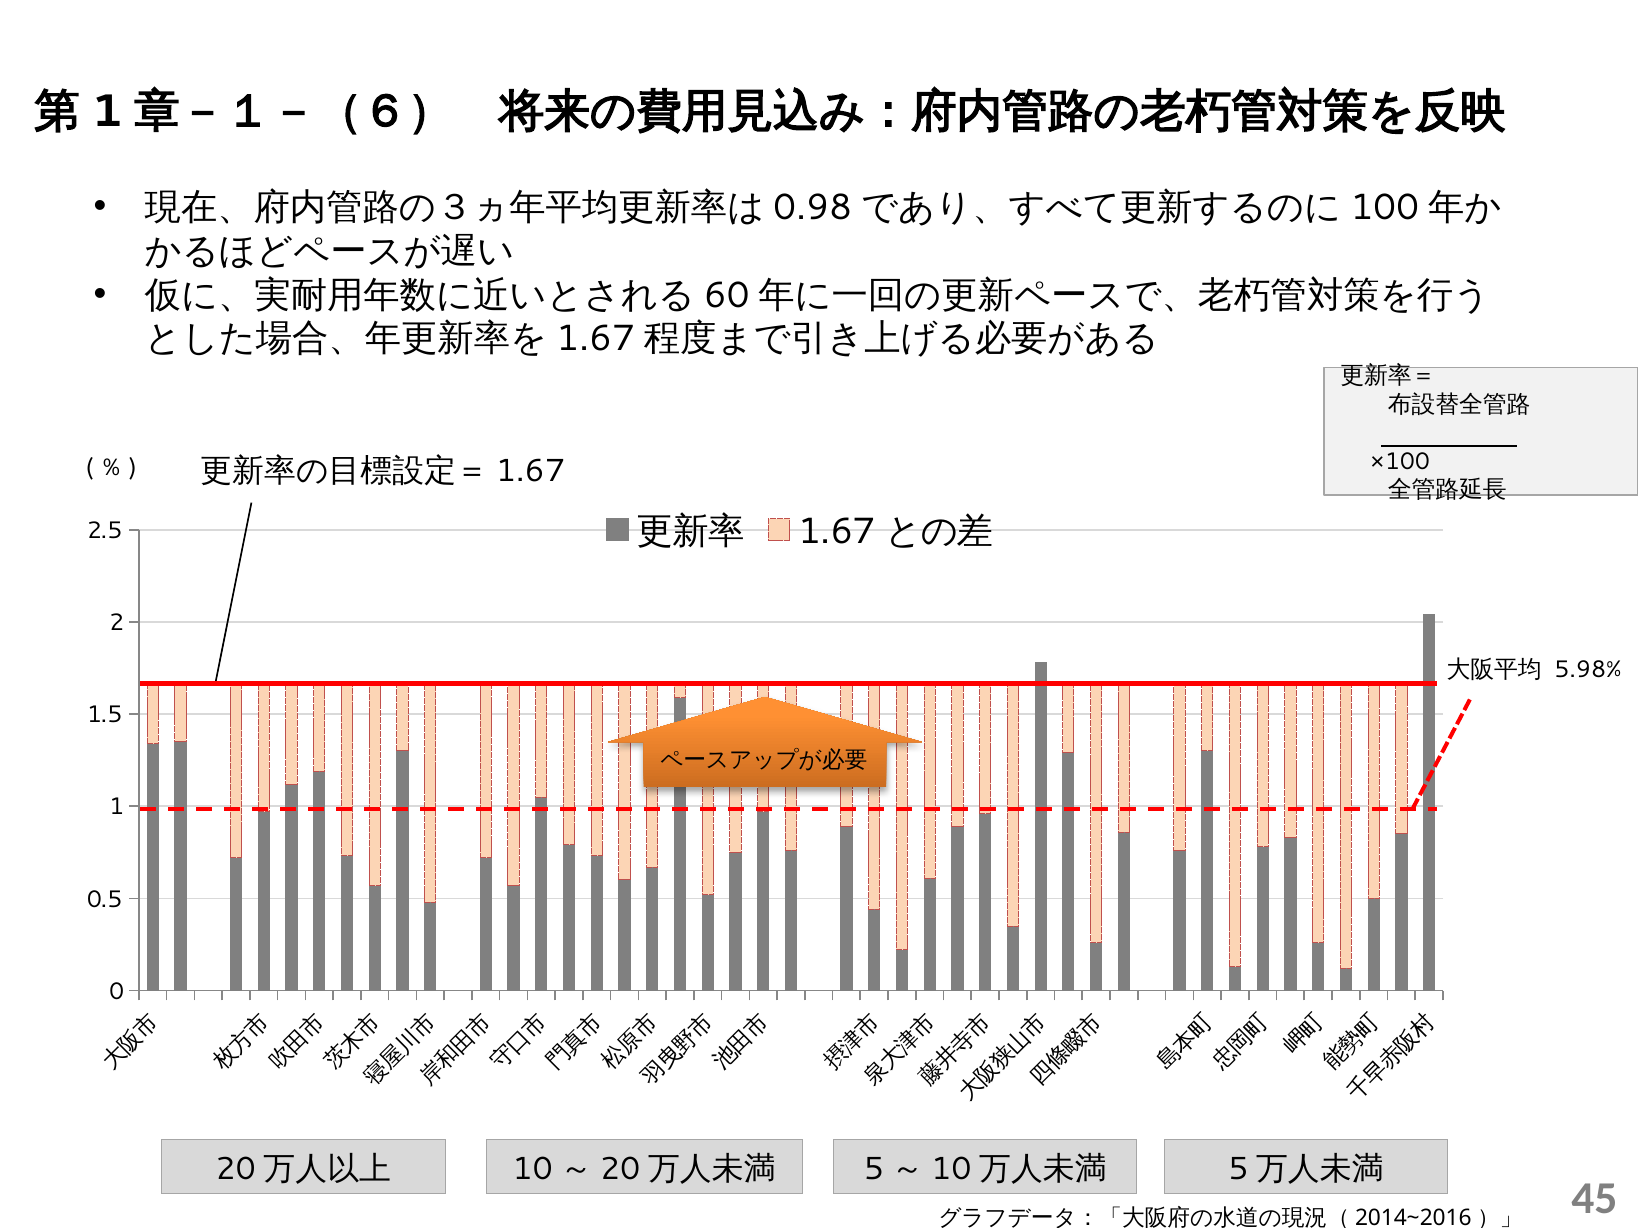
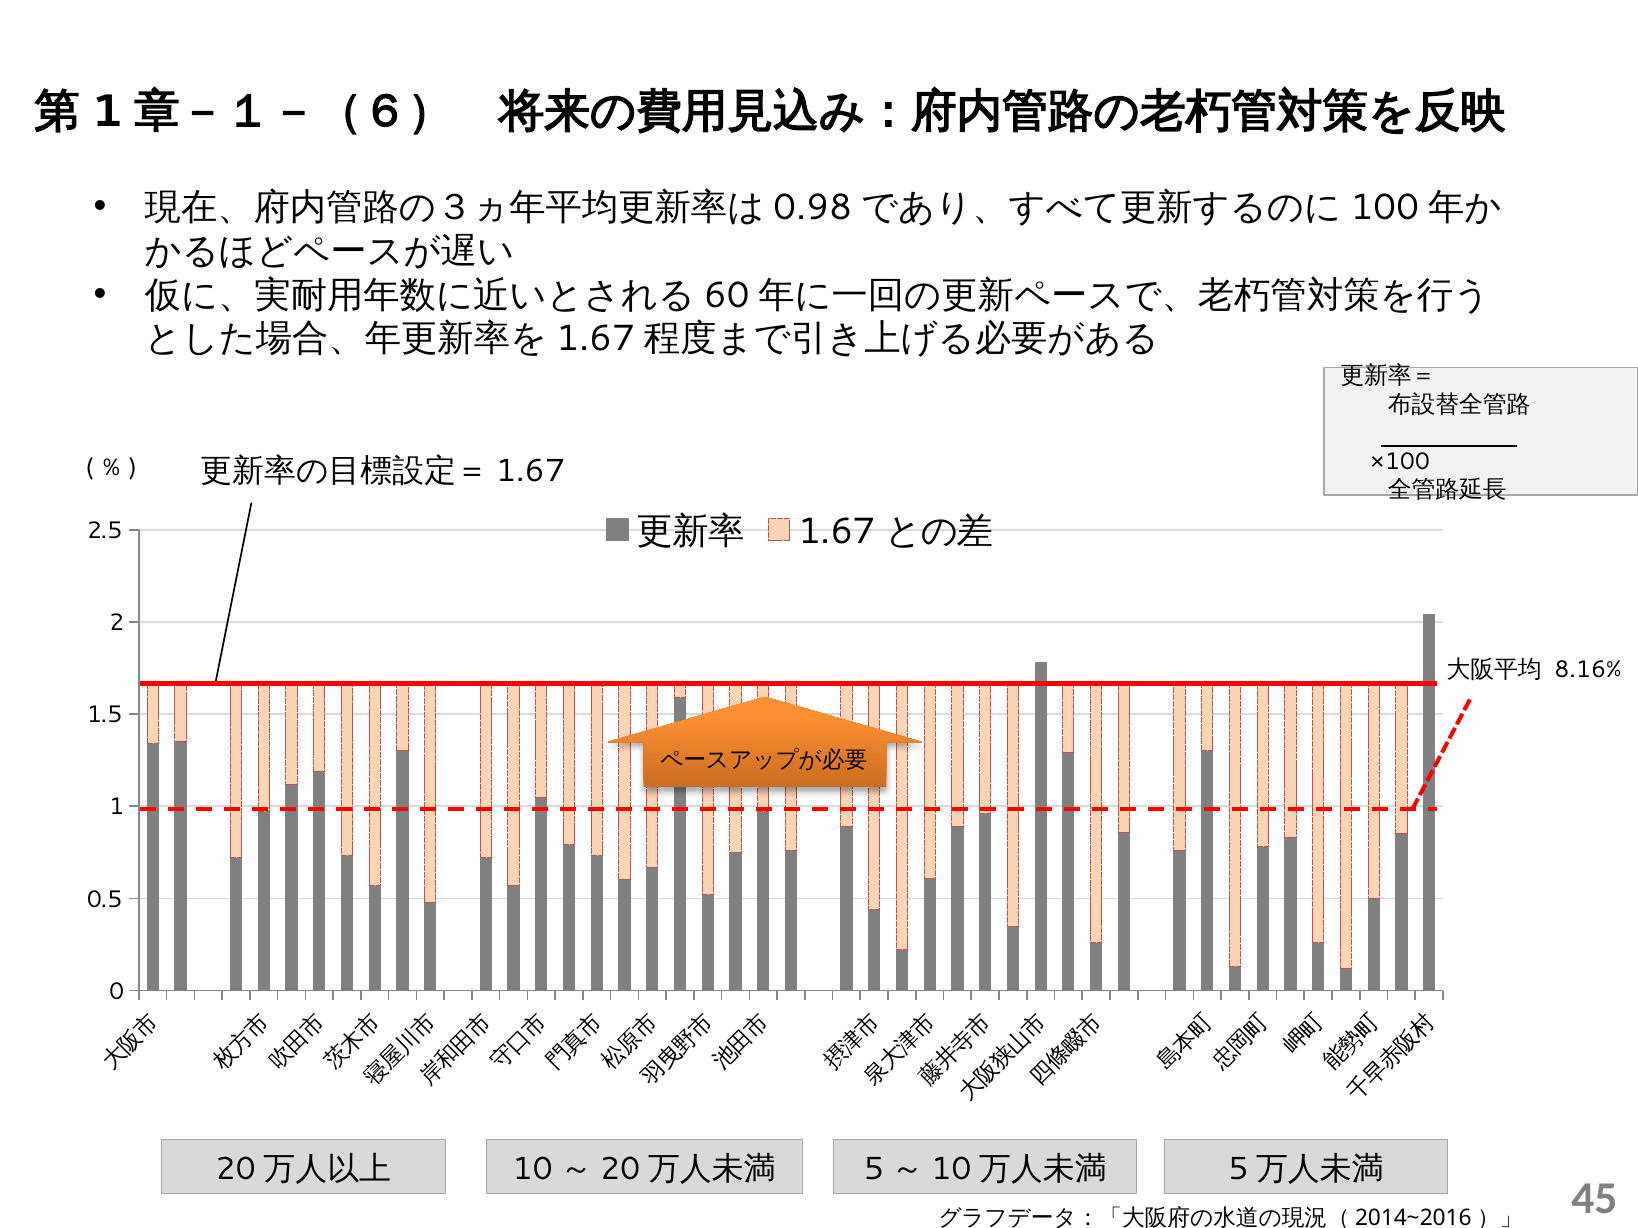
5.98%: 5.98% -> 8.16%
